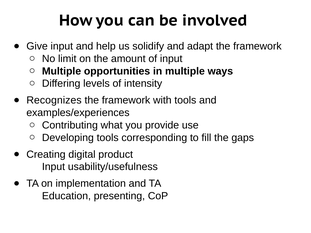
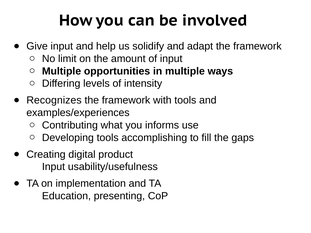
provide: provide -> informs
corresponding: corresponding -> accomplishing
